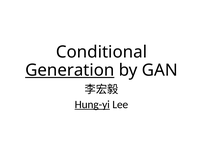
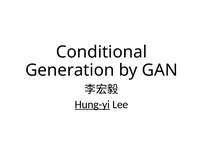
Generation underline: present -> none
